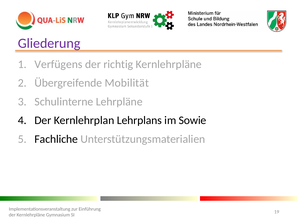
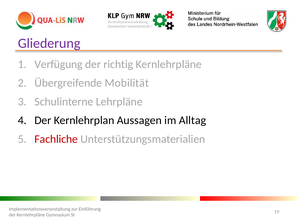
Verfügens: Verfügens -> Verfügung
Lehrplans: Lehrplans -> Aussagen
Sowie: Sowie -> Alltag
Fachliche colour: black -> red
